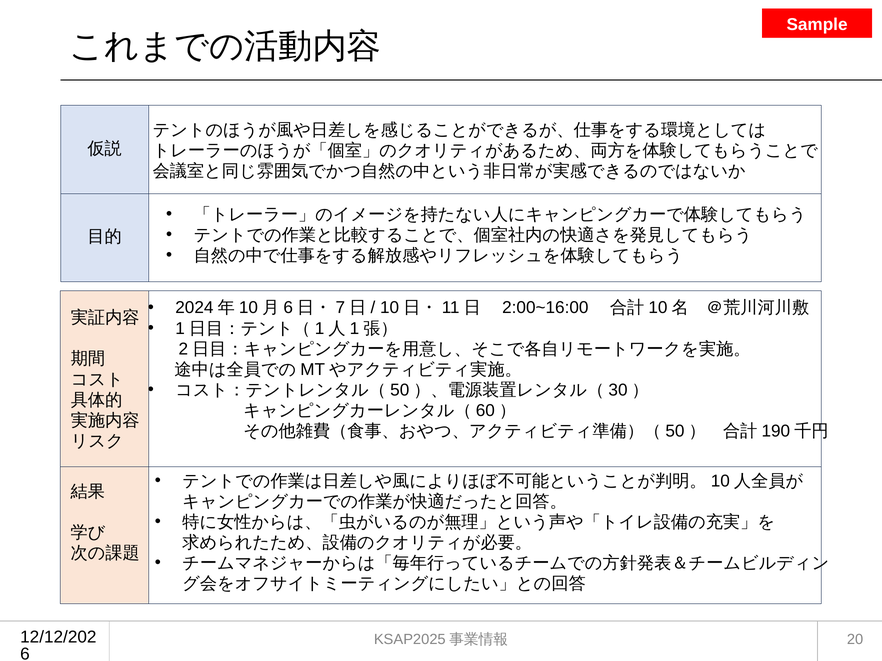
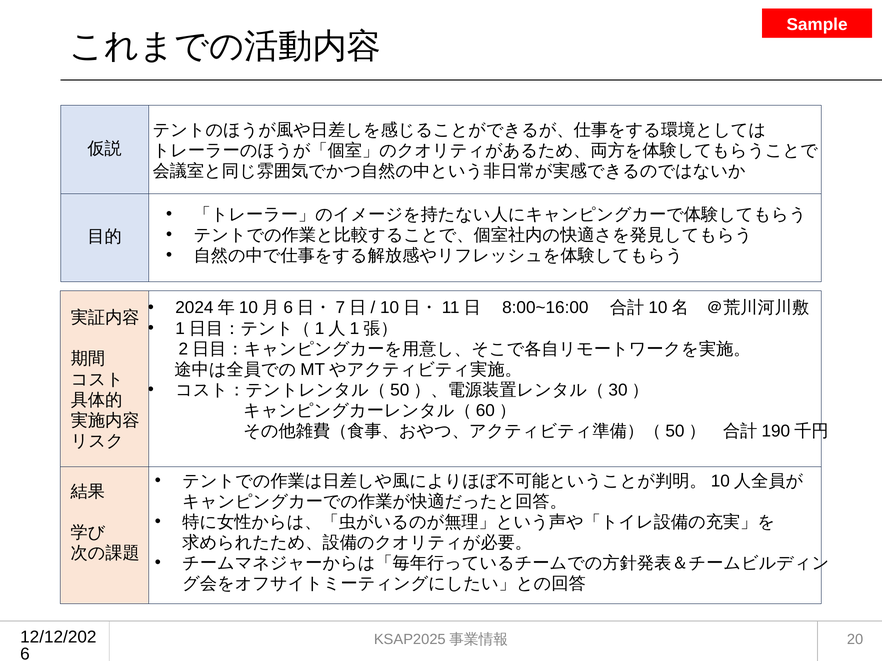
2:00~16:00: 2:00~16:00 -> 8:00~16:00
